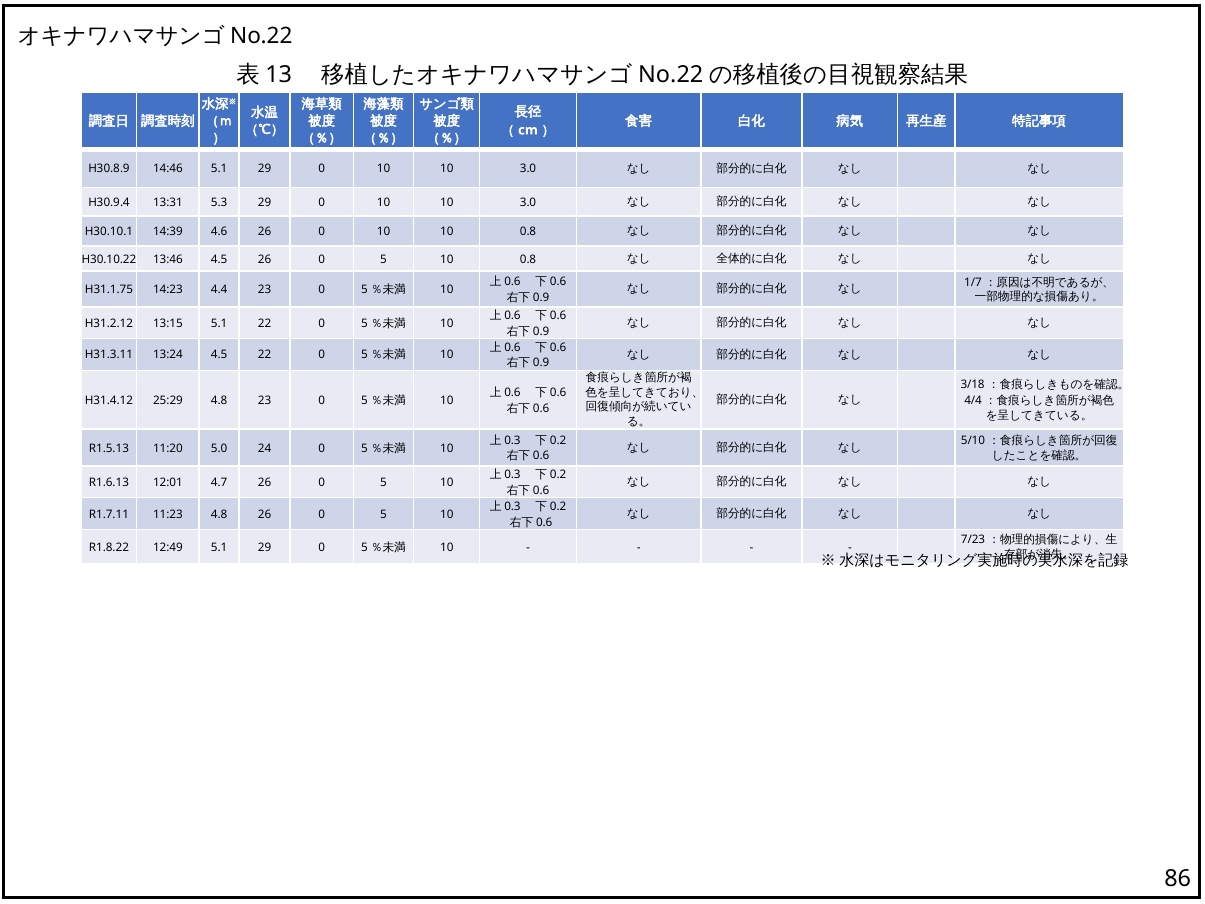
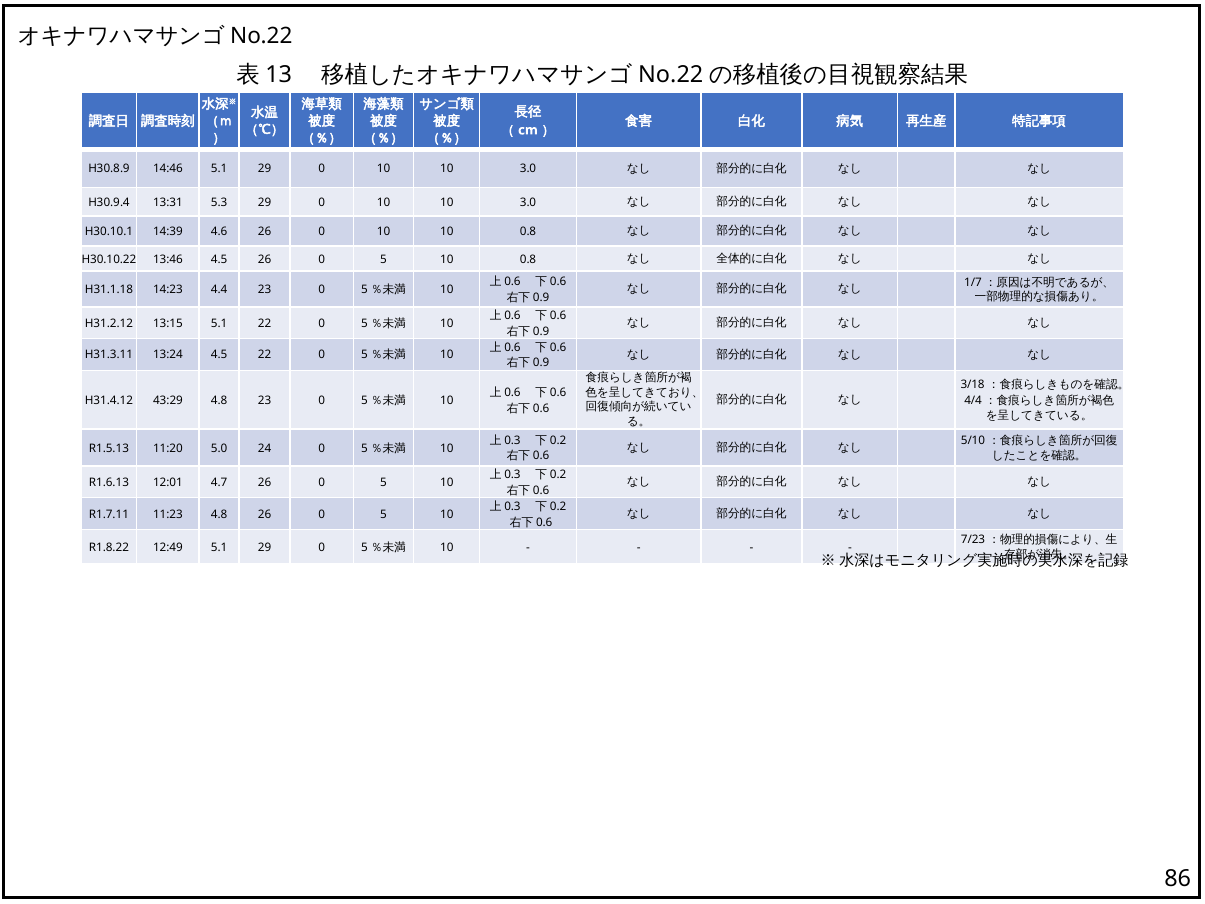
H31.1.75: H31.1.75 -> H31.1.18
25:29: 25:29 -> 43:29
